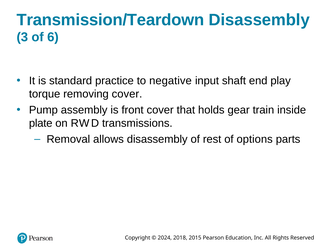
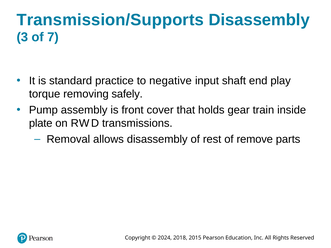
Transmission/Teardown: Transmission/Teardown -> Transmission/Supports
6: 6 -> 7
removing cover: cover -> safely
options: options -> remove
